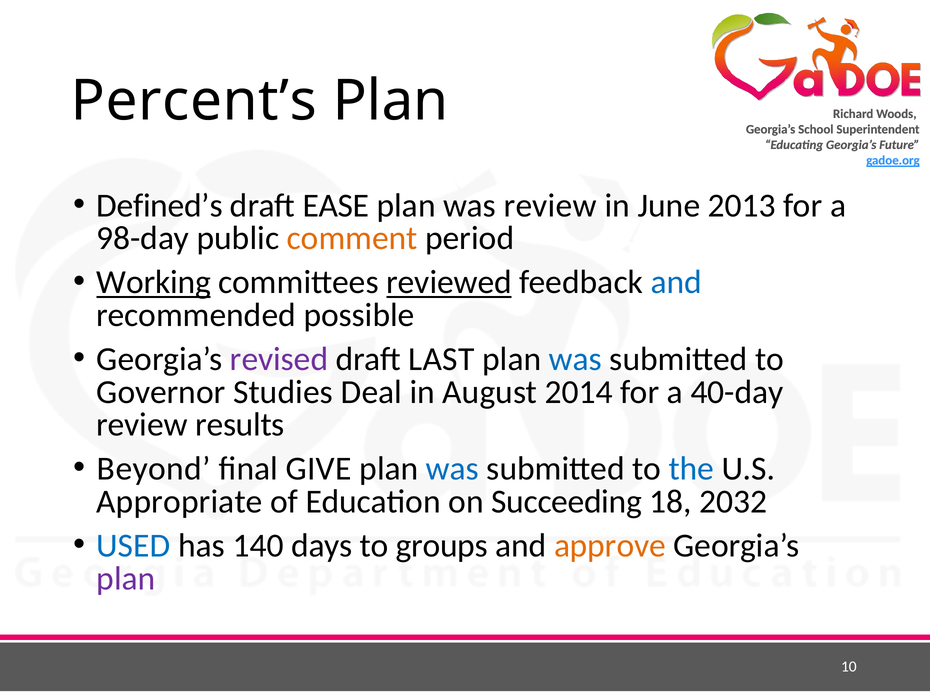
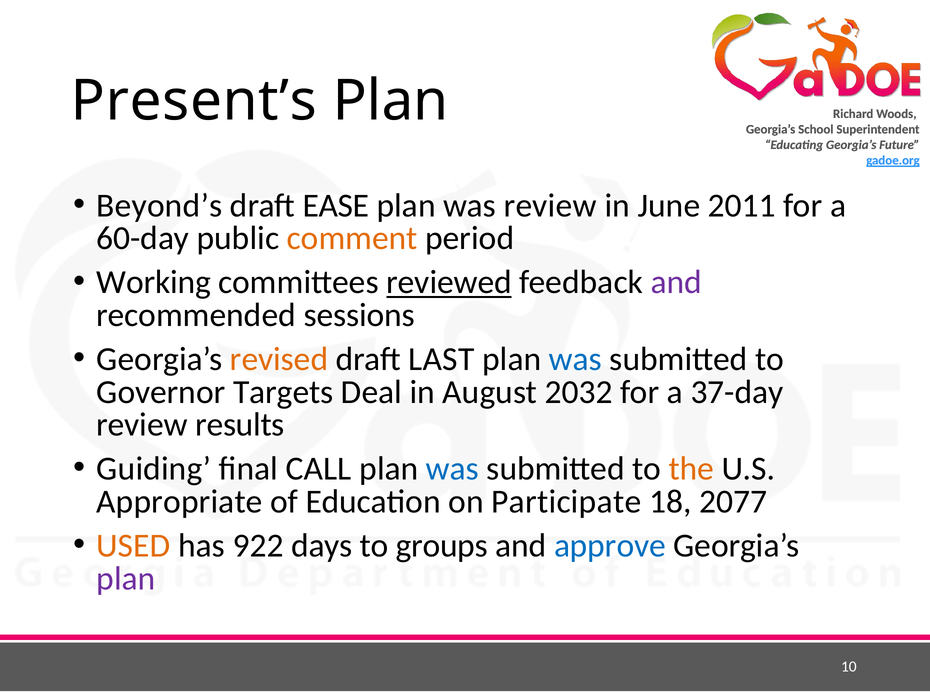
Percent’s: Percent’s -> Present’s
Defined’s: Defined’s -> Beyond’s
2013: 2013 -> 2011
98-day: 98-day -> 60-day
Working underline: present -> none
and at (676, 282) colour: blue -> purple
possible: possible -> sessions
revised colour: purple -> orange
Studies: Studies -> Targets
2014: 2014 -> 2032
40-day: 40-day -> 37-day
Beyond: Beyond -> Guiding
GIVE: GIVE -> CALL
the colour: blue -> orange
Succeeding: Succeeding -> Participate
2032: 2032 -> 2077
USED colour: blue -> orange
140: 140 -> 922
approve colour: orange -> blue
